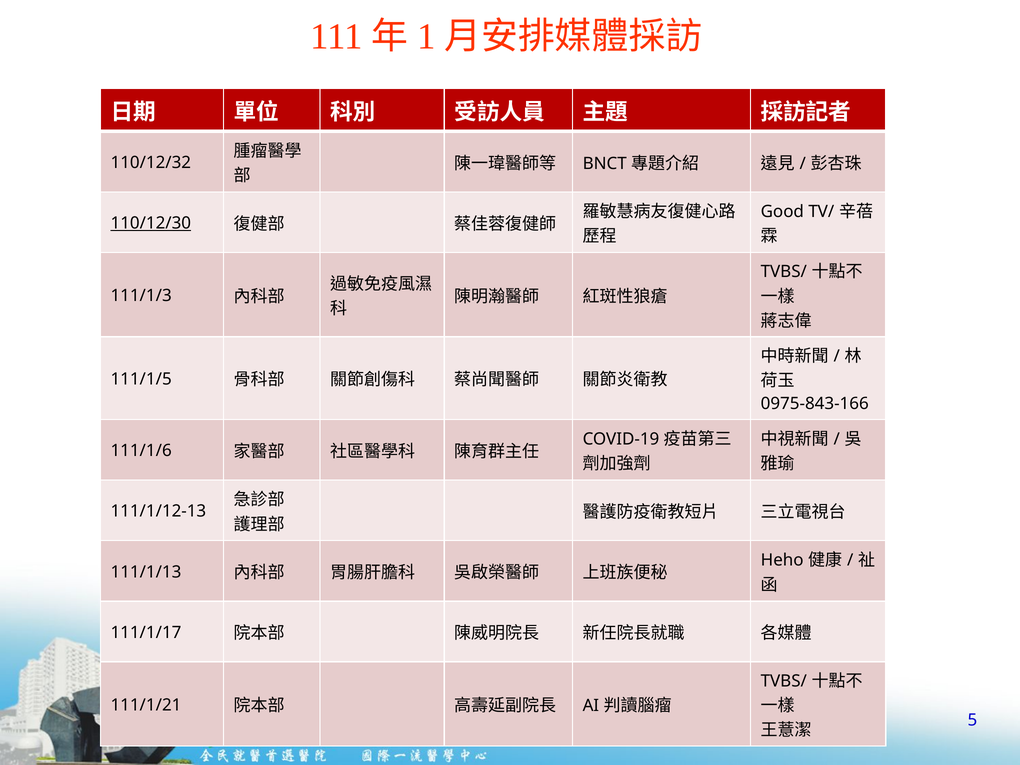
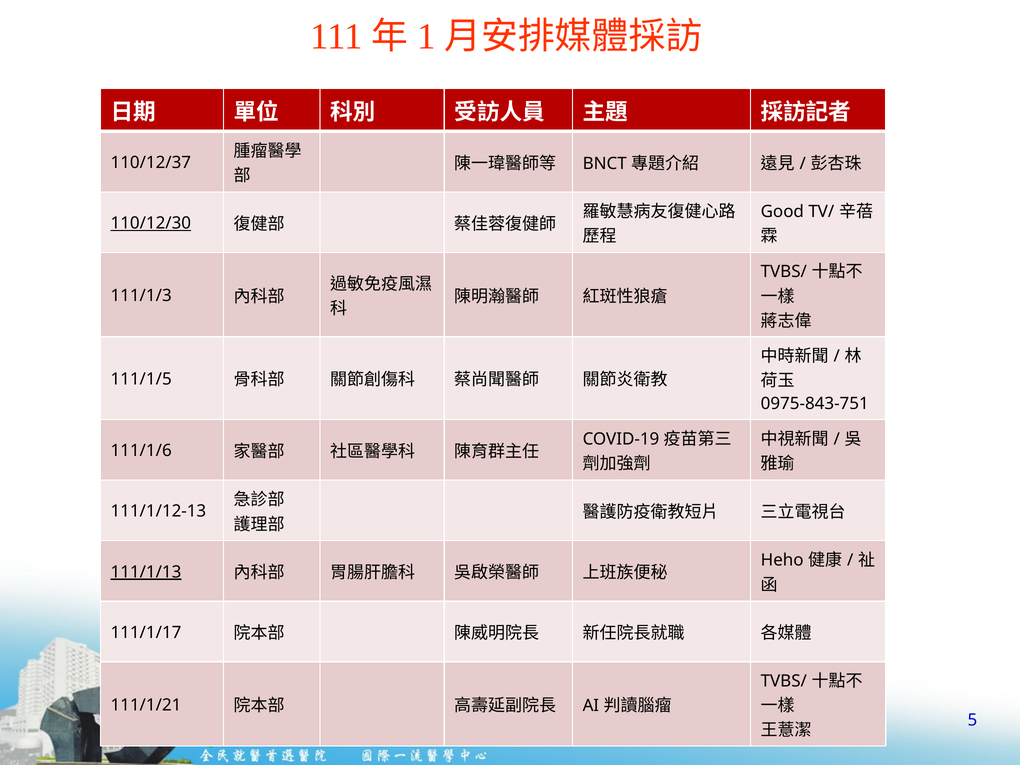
110/12/32: 110/12/32 -> 110/12/37
0975-843-166: 0975-843-166 -> 0975-843-751
111/1/13 underline: none -> present
